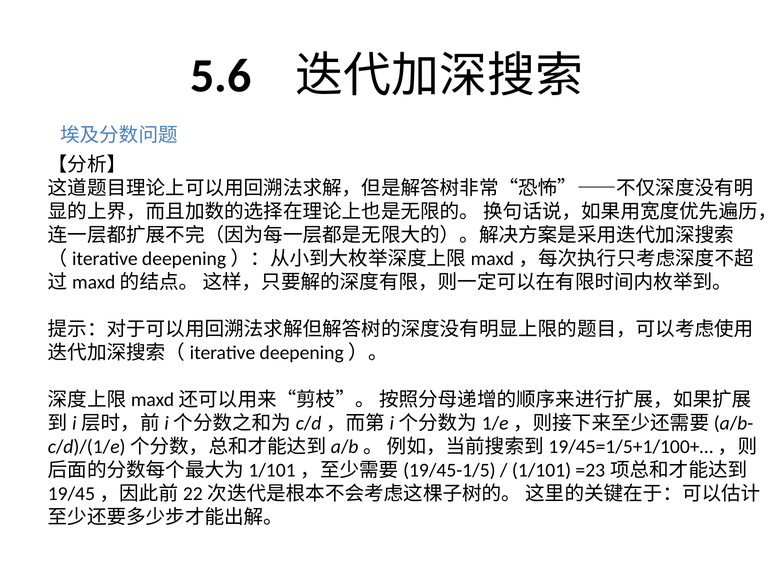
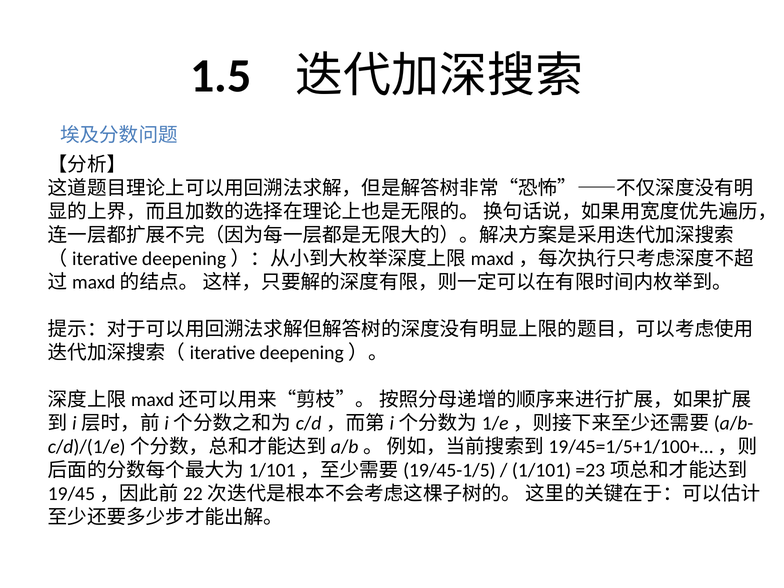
5.6: 5.6 -> 1.5
